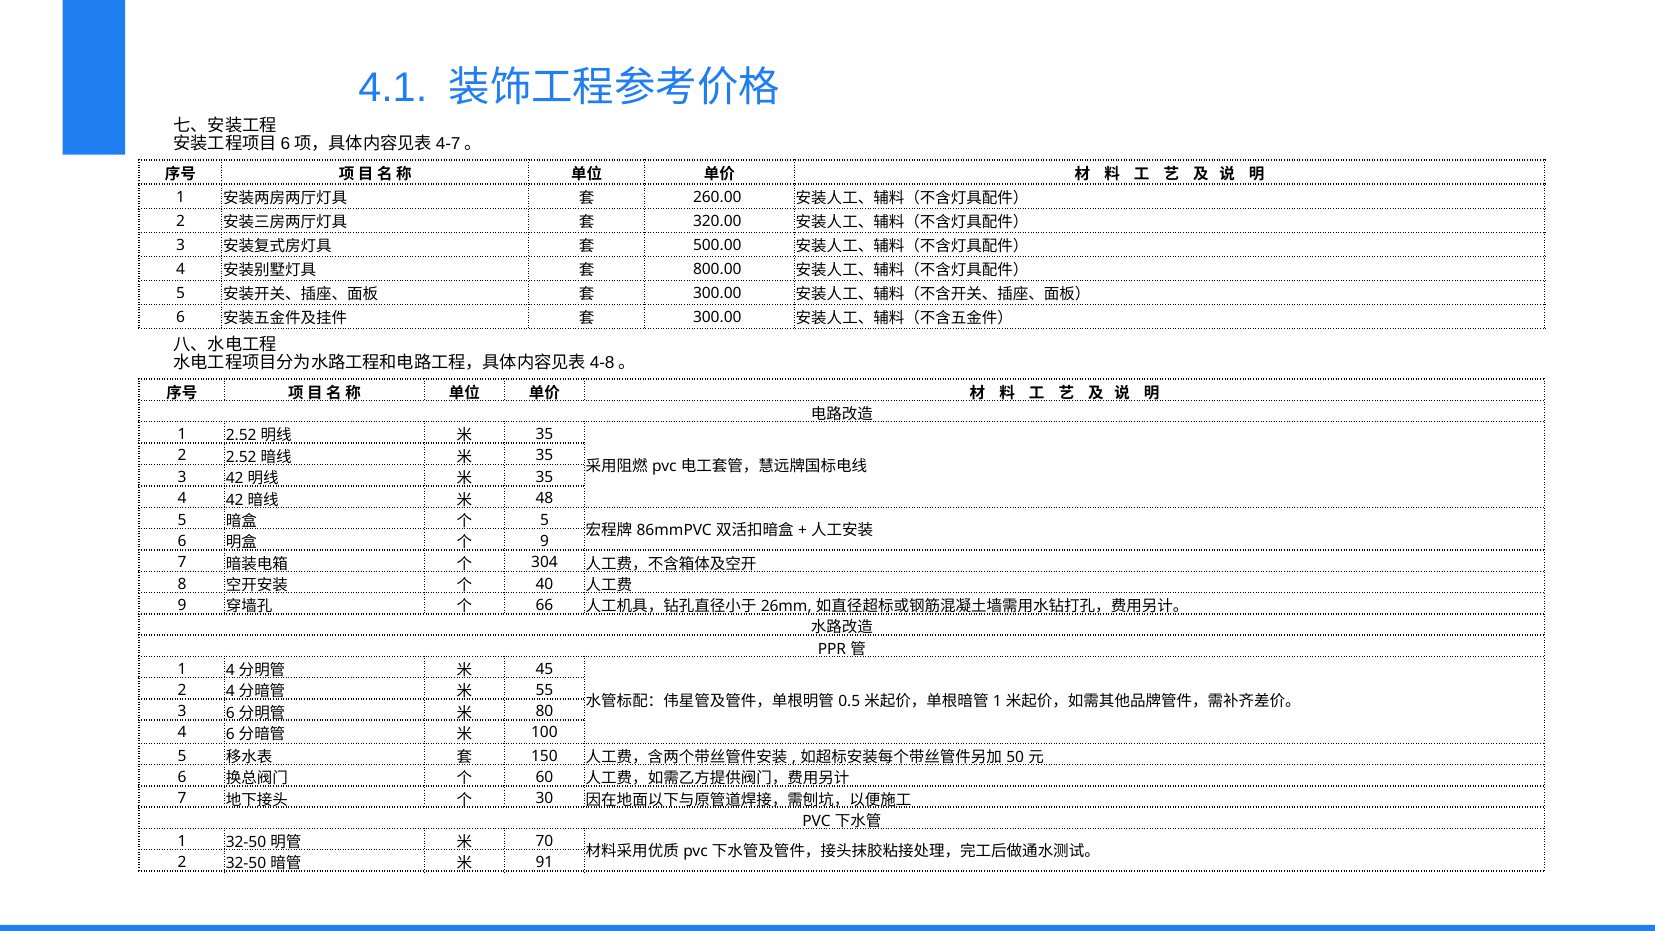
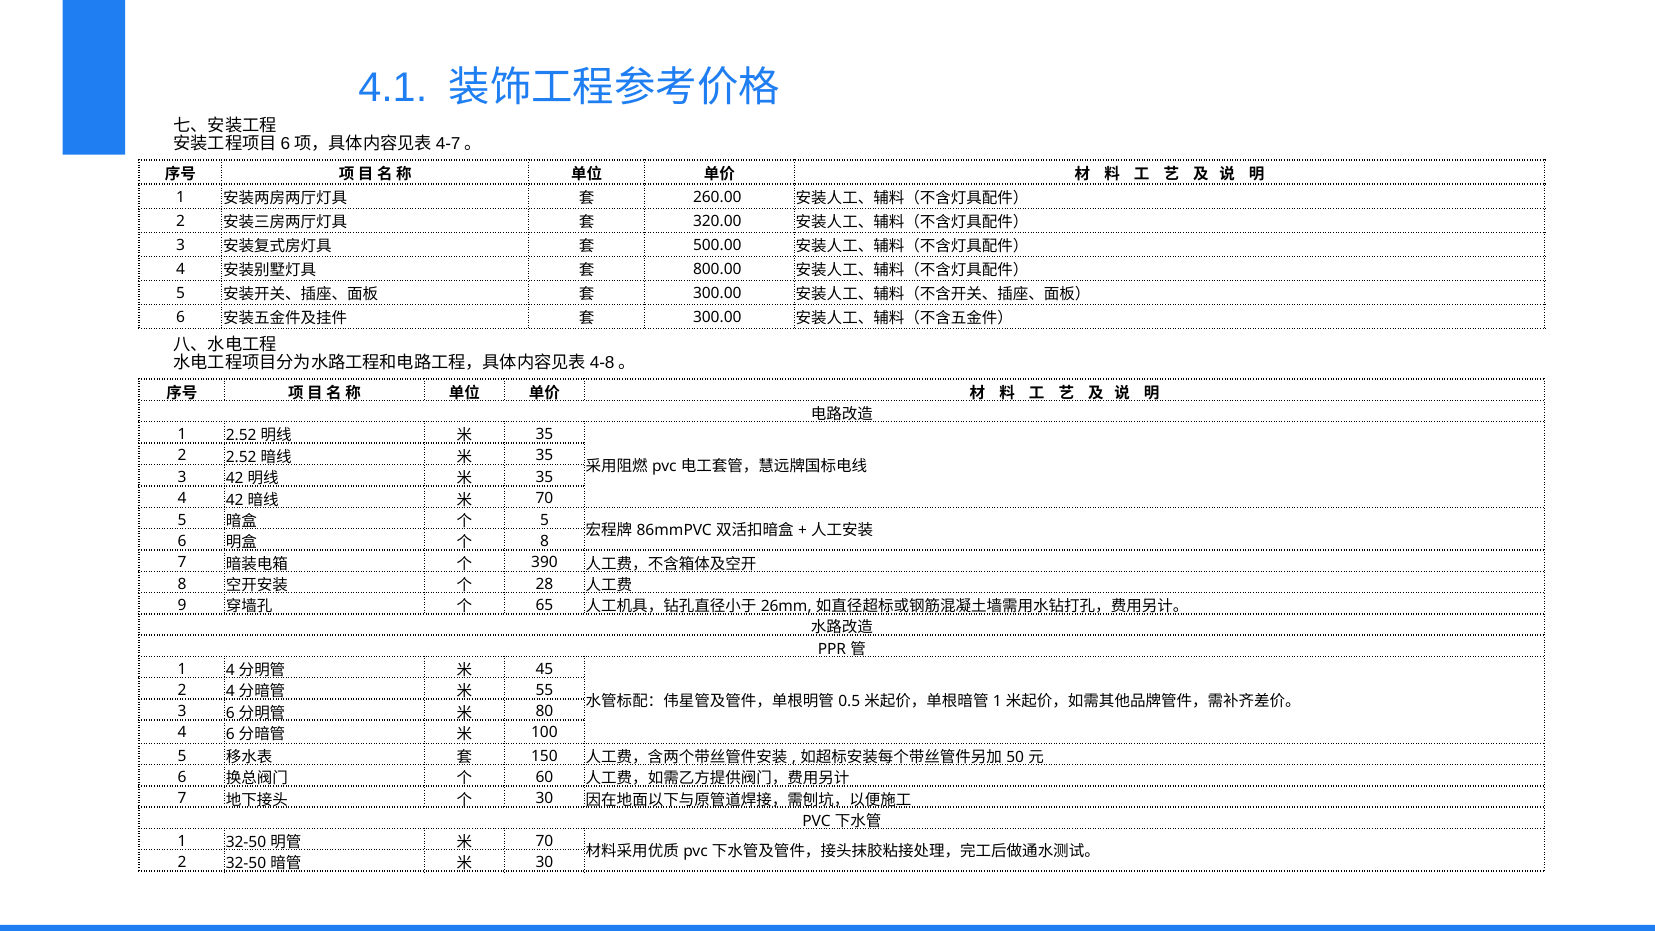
48 at (544, 499): 48 -> 70
9 at (545, 541): 9 -> 8
304: 304 -> 390
40: 40 -> 28
66: 66 -> 65
91 at (544, 862): 91 -> 30
